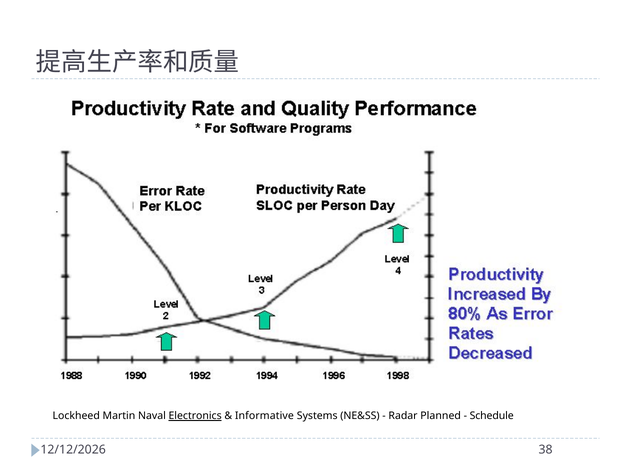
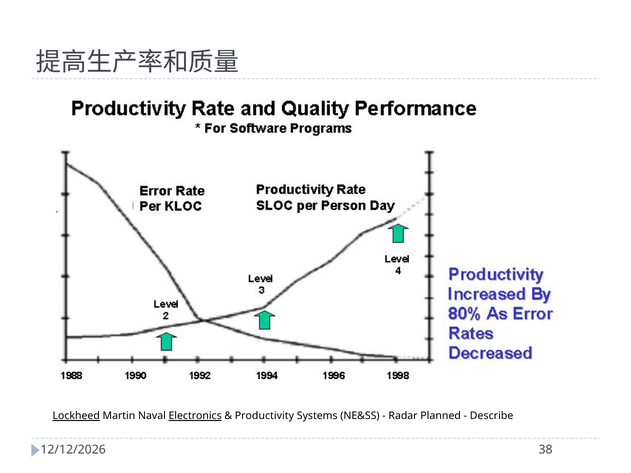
Lockheed underline: none -> present
Informative: Informative -> Productivity
Schedule: Schedule -> Describe
